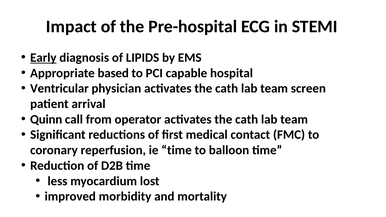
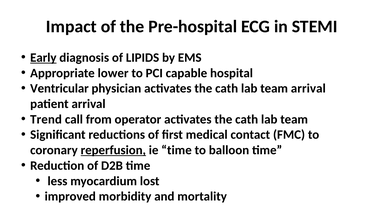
based: based -> lower
team screen: screen -> arrival
Quinn: Quinn -> Trend
reperfusion underline: none -> present
